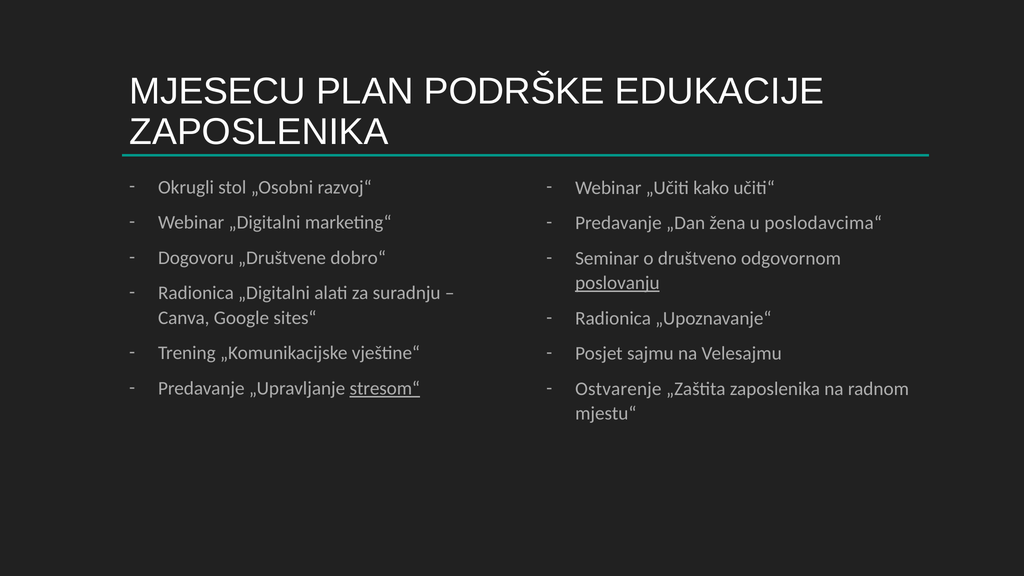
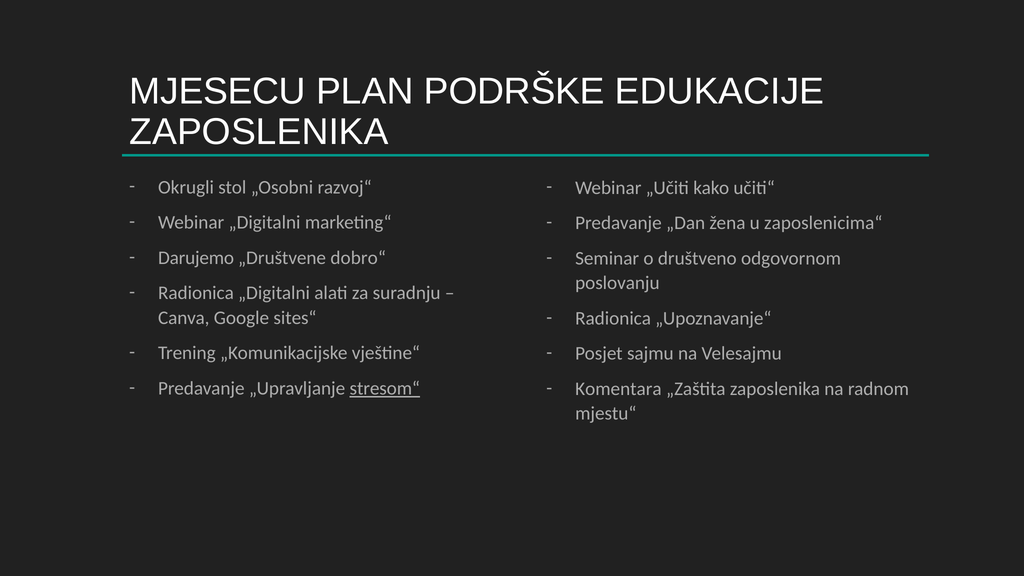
poslodavcima“: poslodavcima“ -> zaposlenicima“
Dogovoru: Dogovoru -> Darujemo
poslovanju underline: present -> none
Ostvarenje: Ostvarenje -> Komentara
